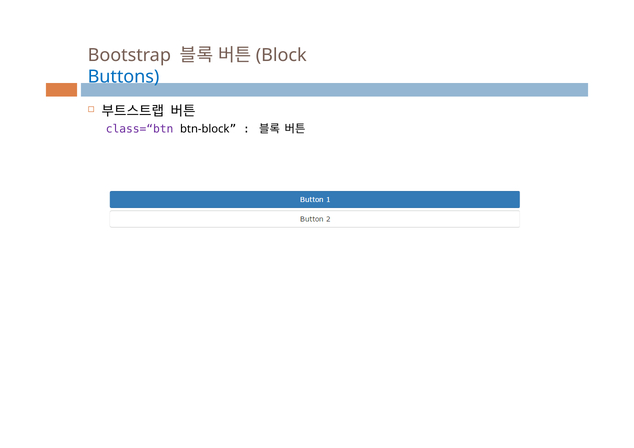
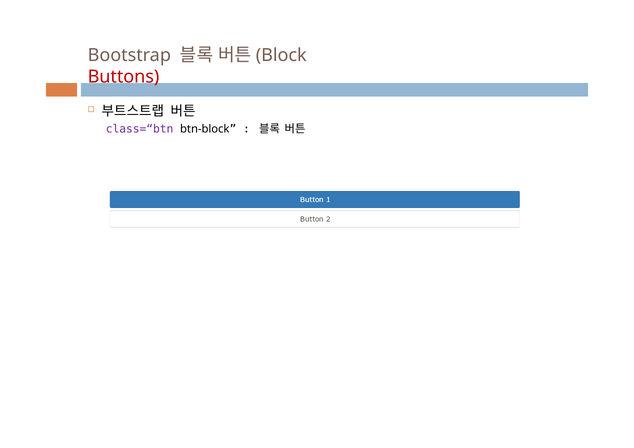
Buttons colour: blue -> red
